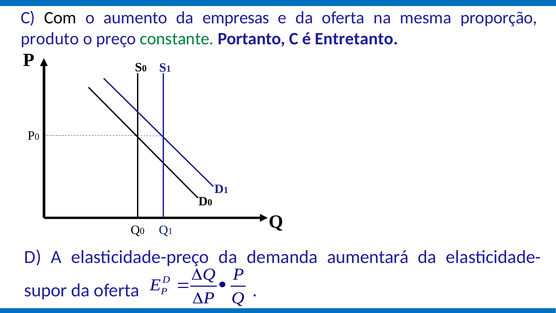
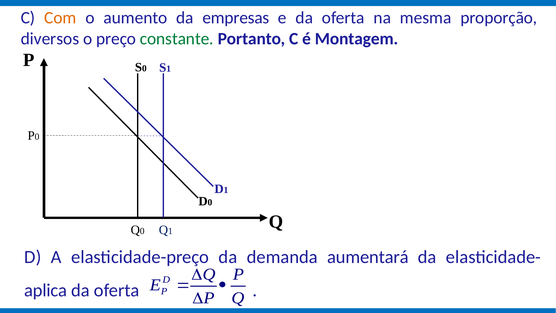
Com colour: black -> orange
produto: produto -> diversos
Entretanto: Entretanto -> Montagem
supor: supor -> aplica
